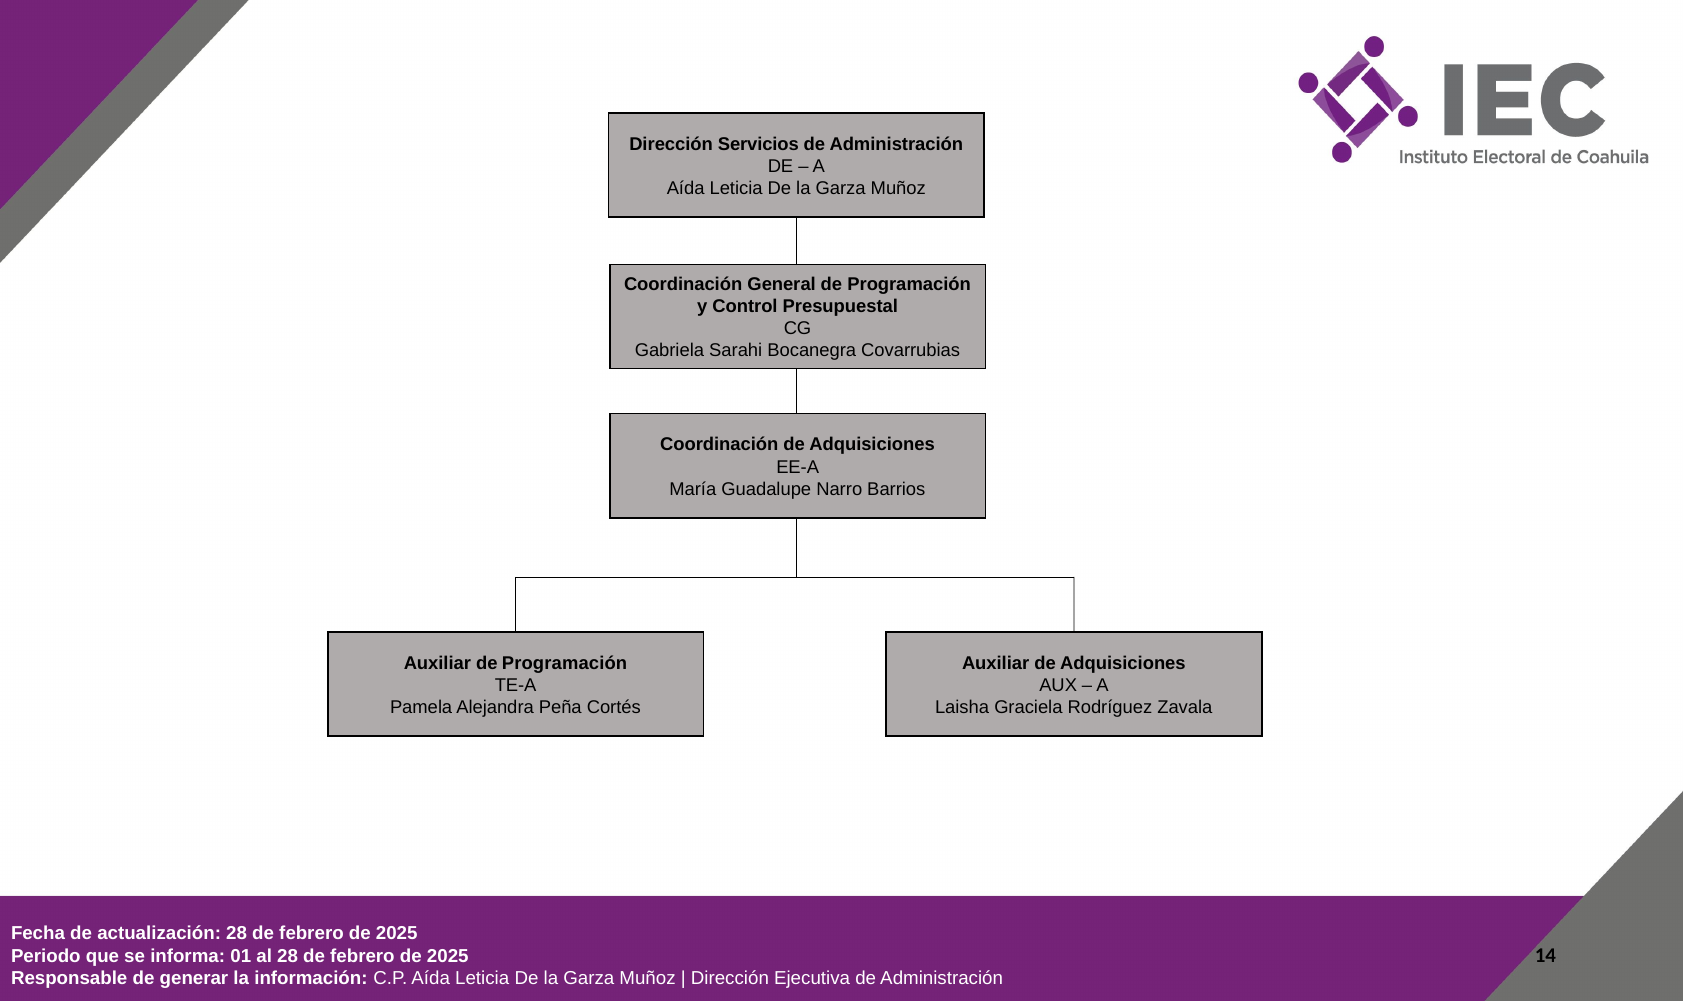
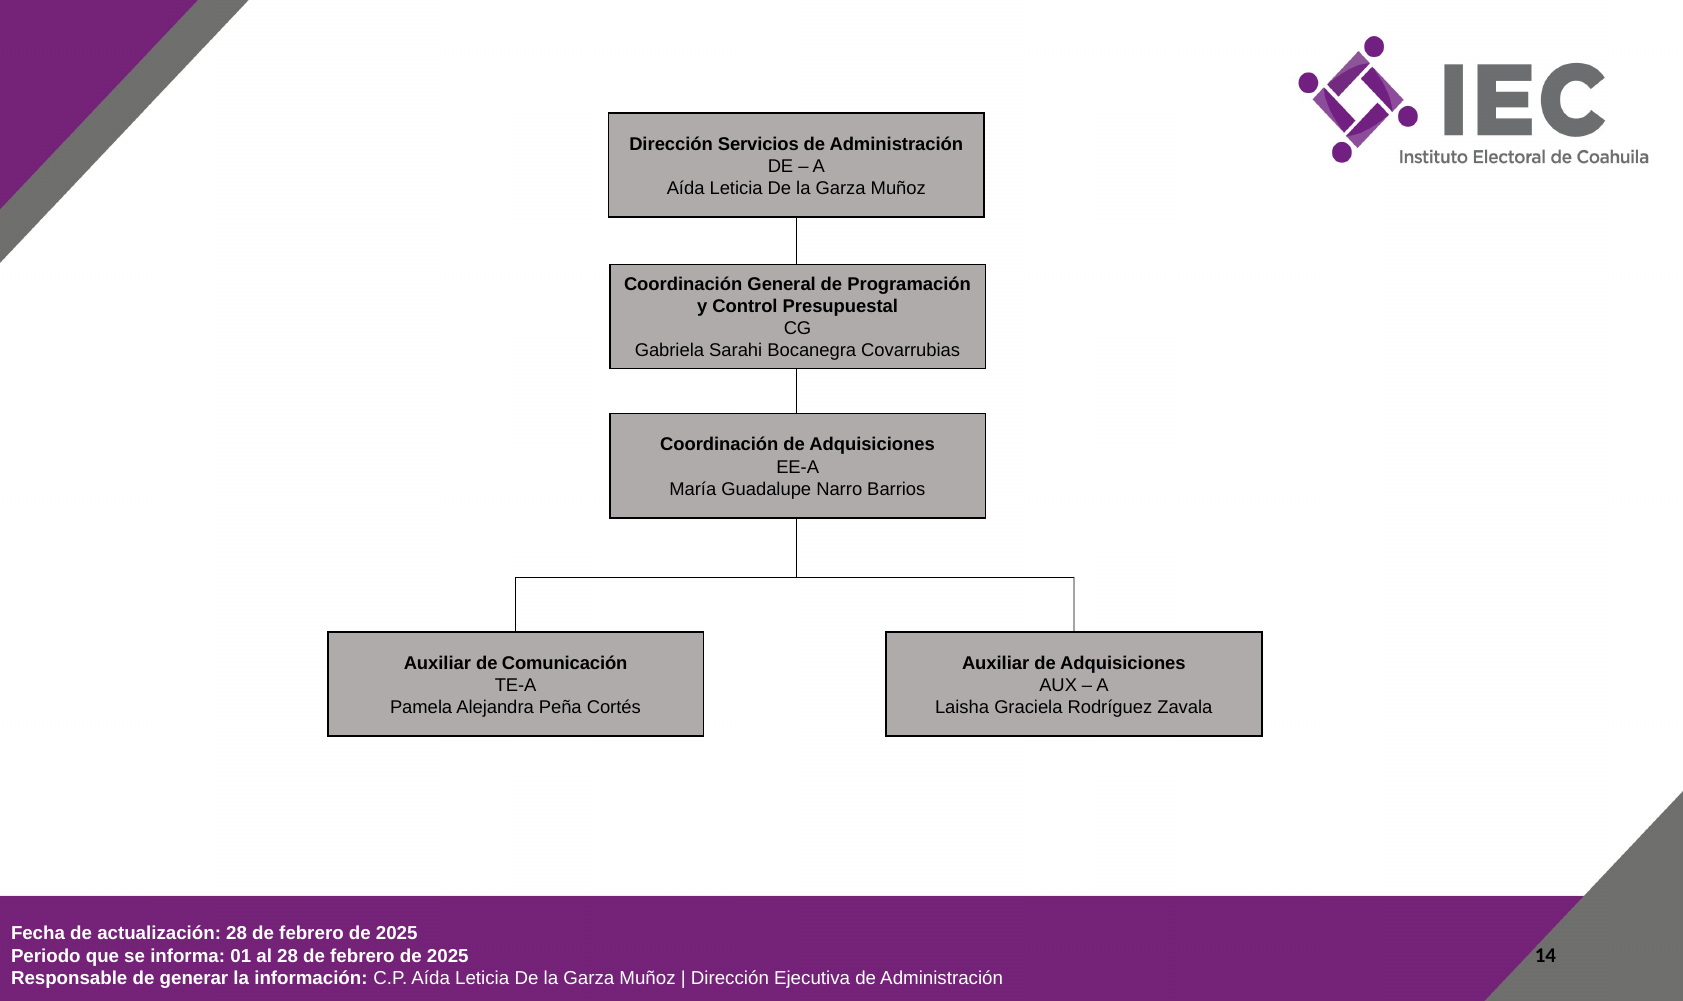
Auxiliar de Programación: Programación -> Comunicación
